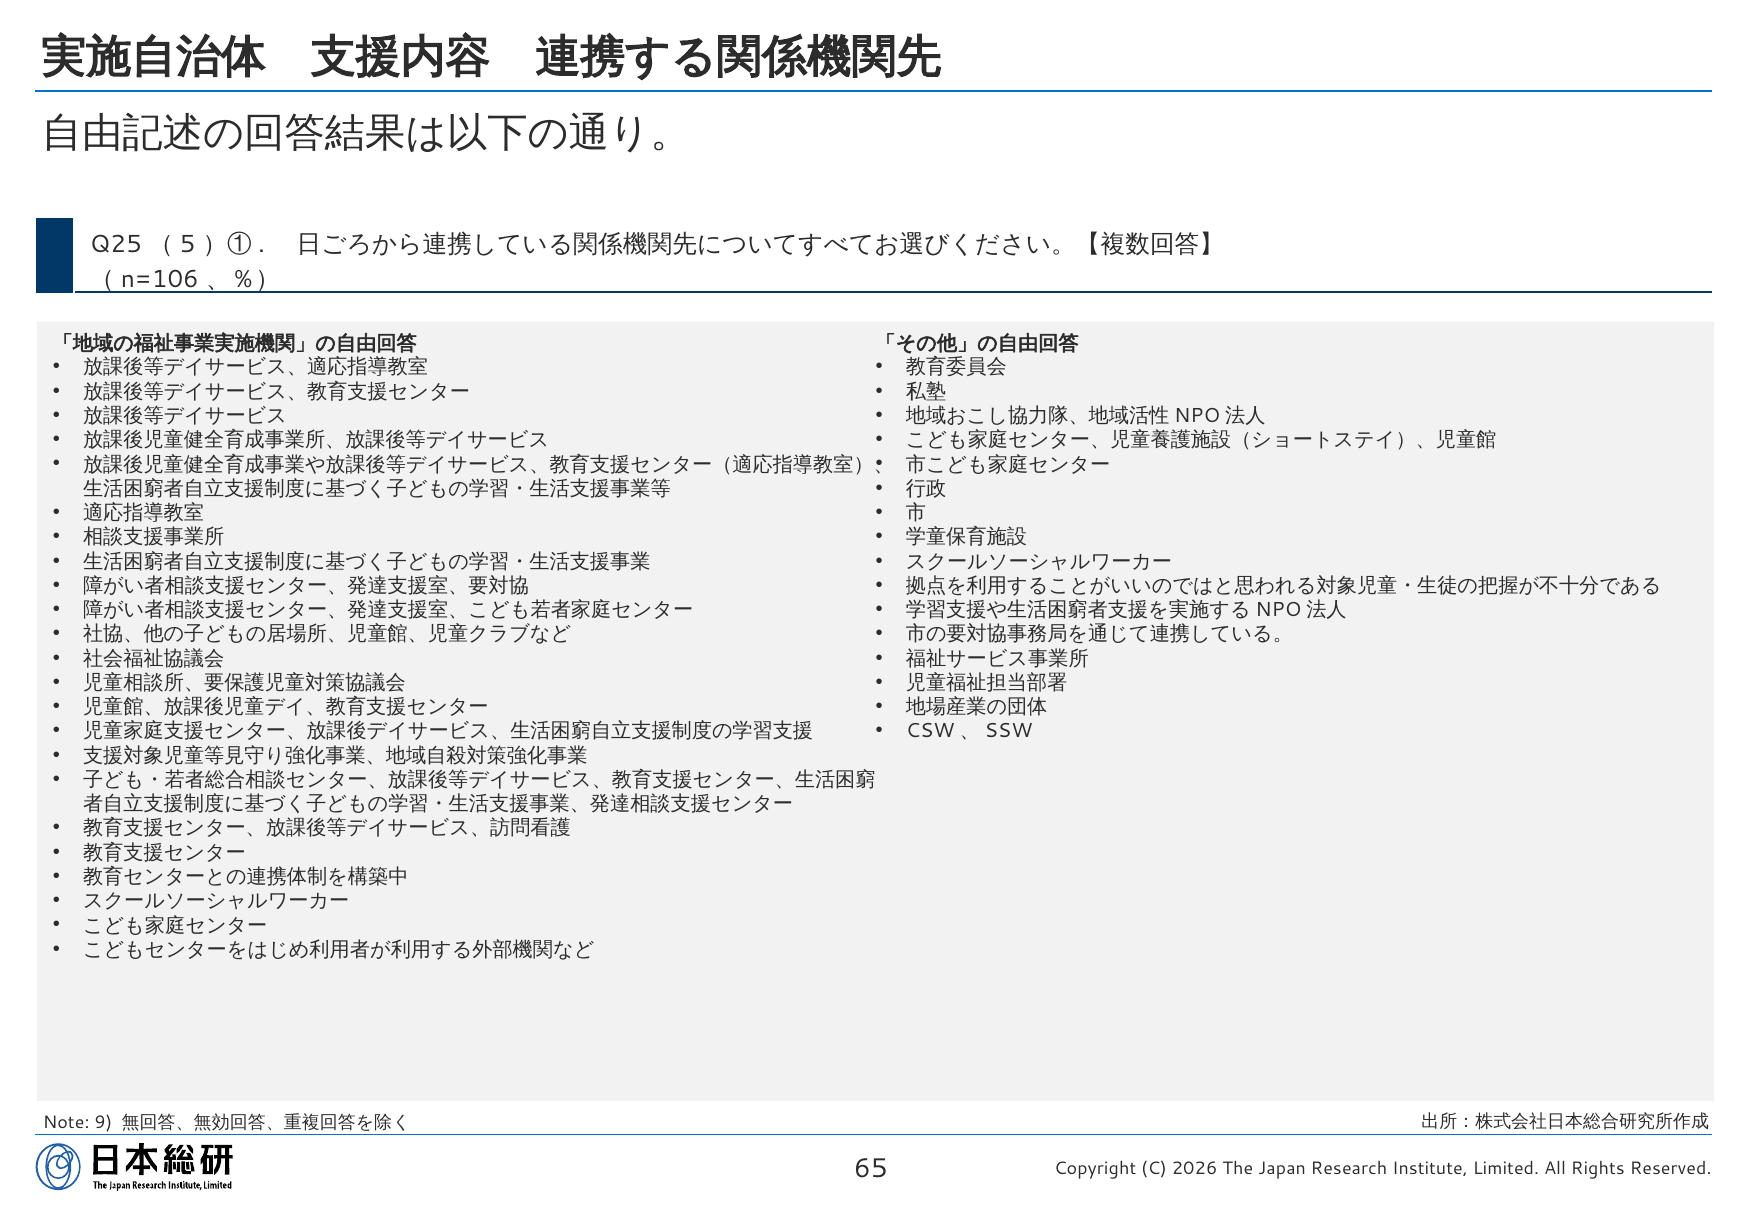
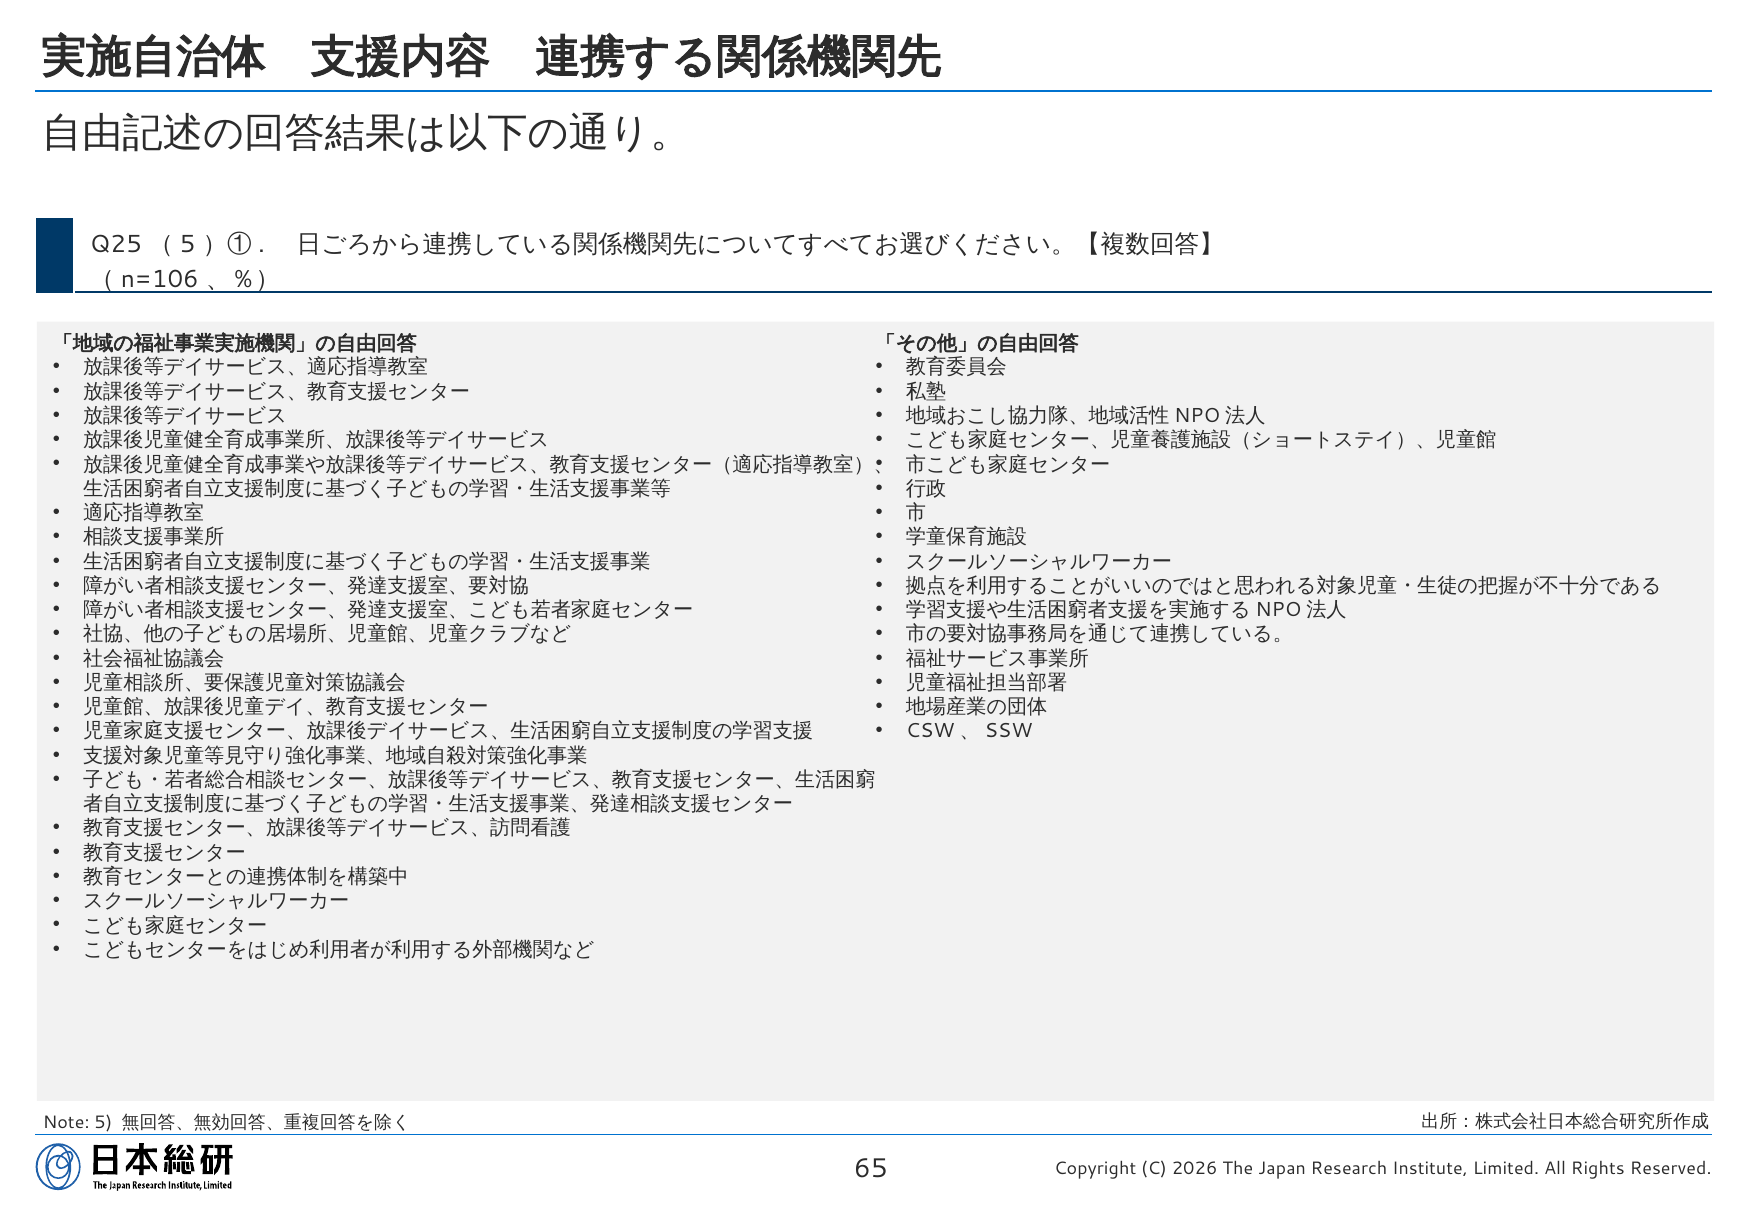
Note 9: 9 -> 5
